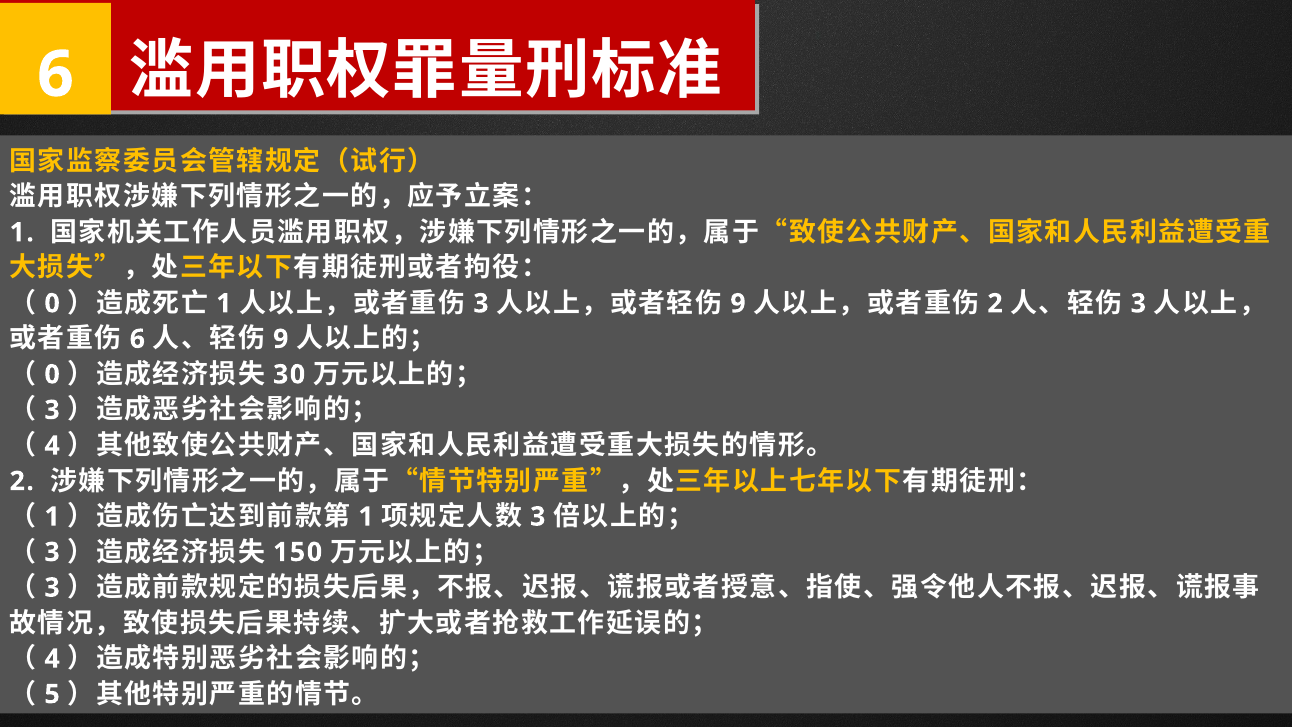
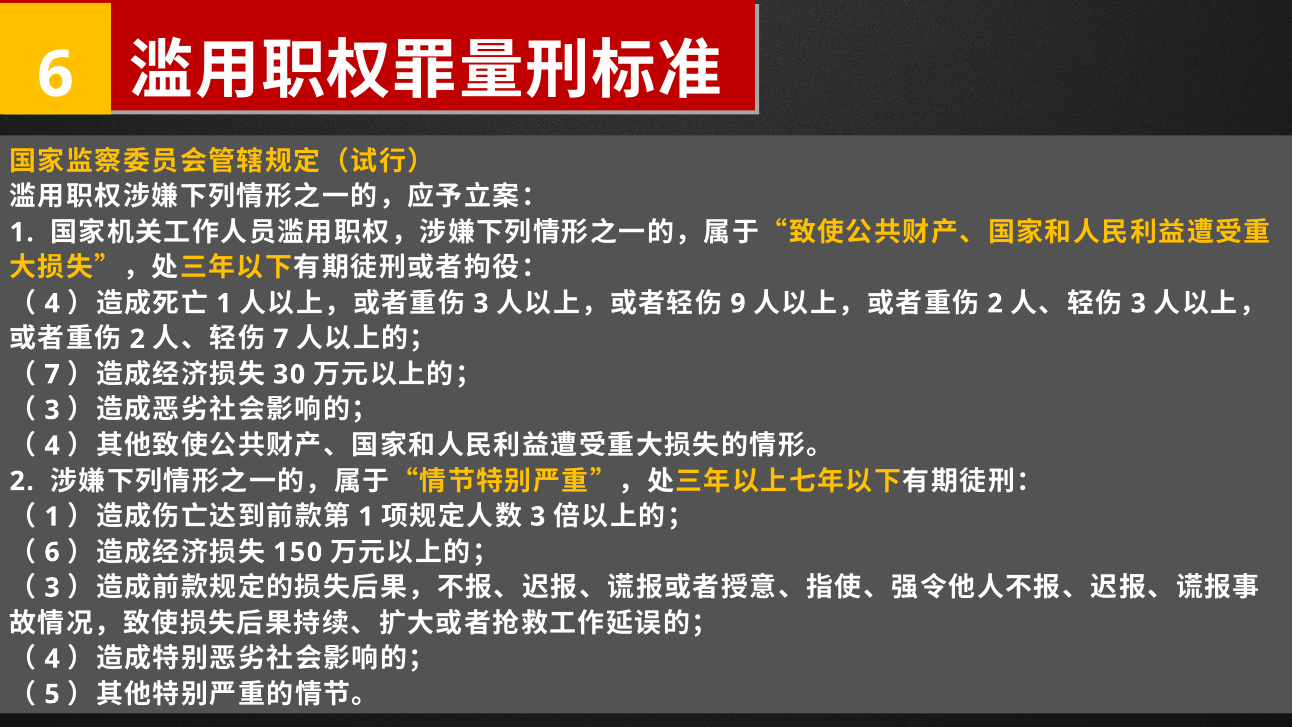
0 at (52, 303): 0 -> 4
6 at (137, 339): 6 -> 2
9 at (281, 339): 9 -> 7
0 at (52, 374): 0 -> 7
3 at (52, 552): 3 -> 6
